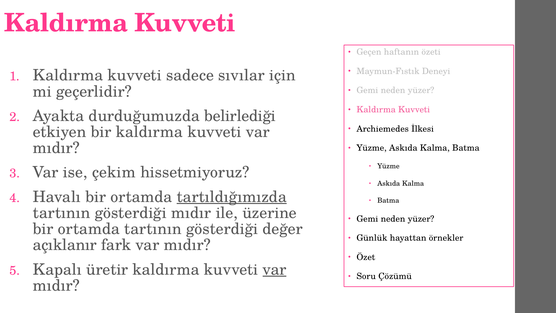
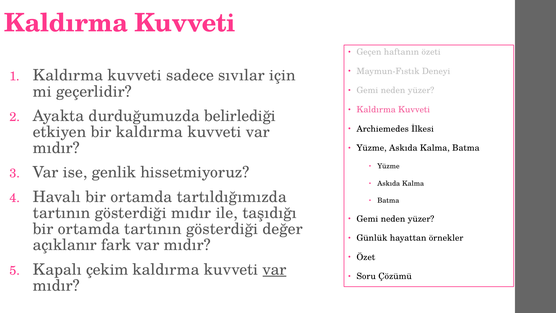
çekim: çekim -> genlik
tartıldığımızda underline: present -> none
üzerine: üzerine -> taşıdığı
üretir: üretir -> çekim
